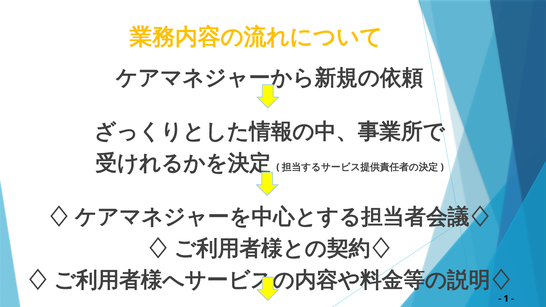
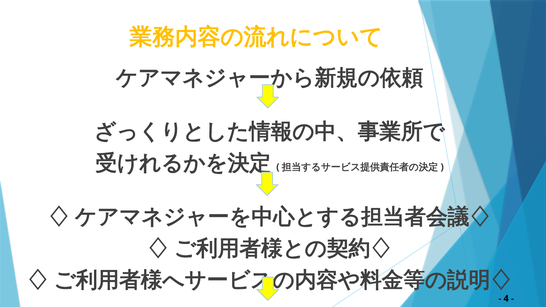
1: 1 -> 4
